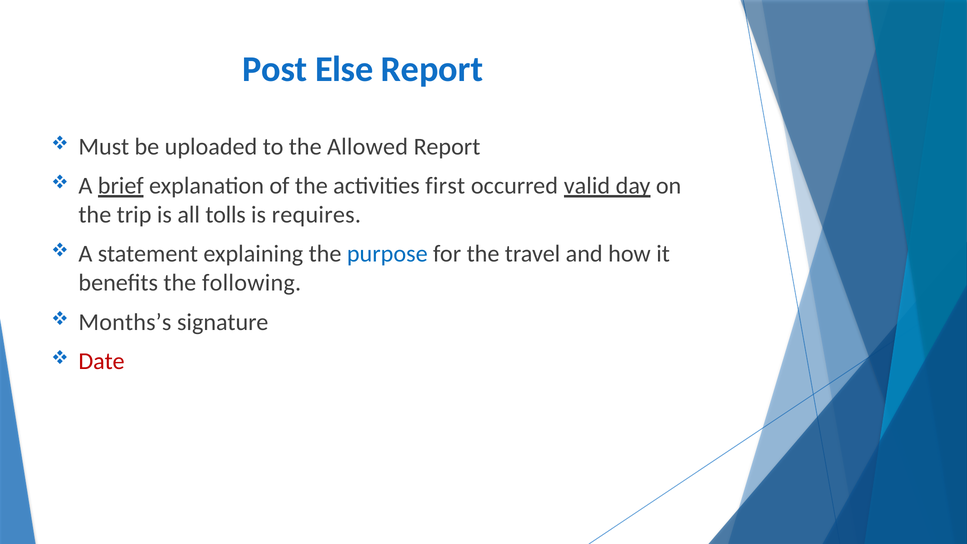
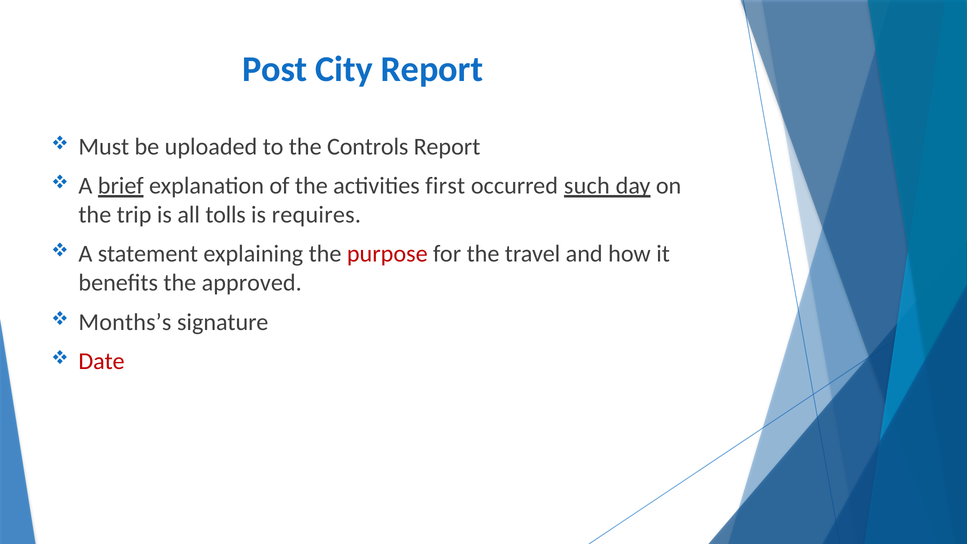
Else: Else -> City
Allowed: Allowed -> Controls
valid: valid -> such
purpose colour: blue -> red
following: following -> approved
